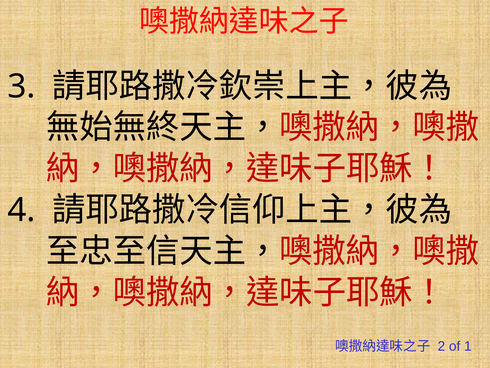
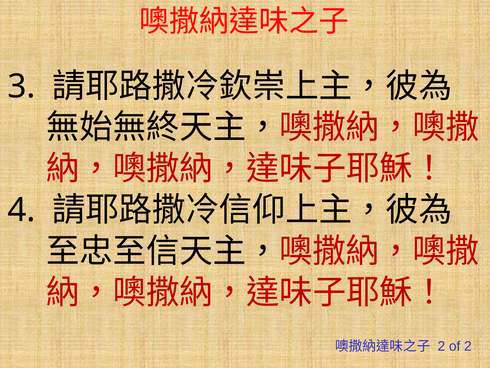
of 1: 1 -> 2
